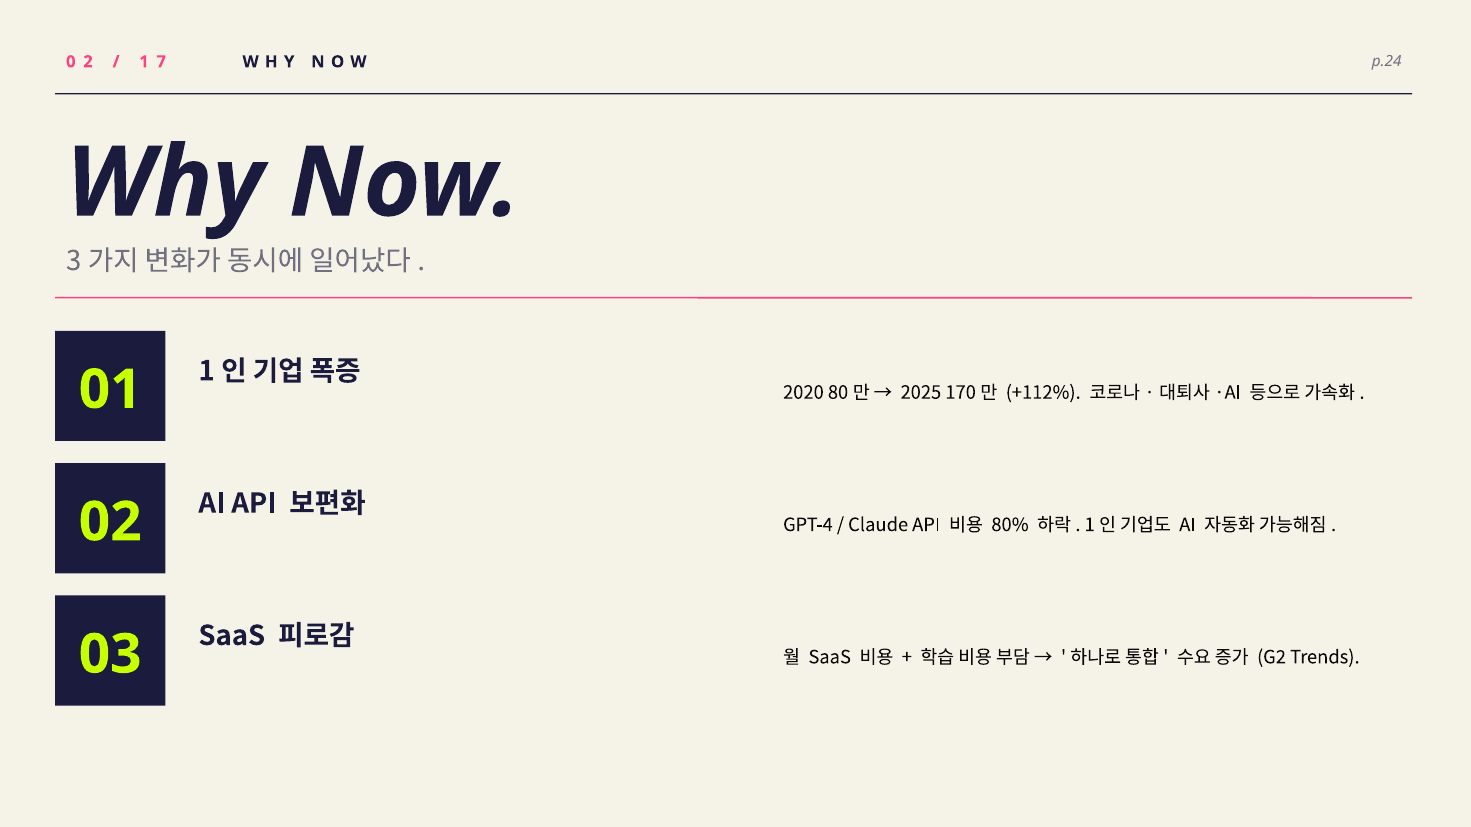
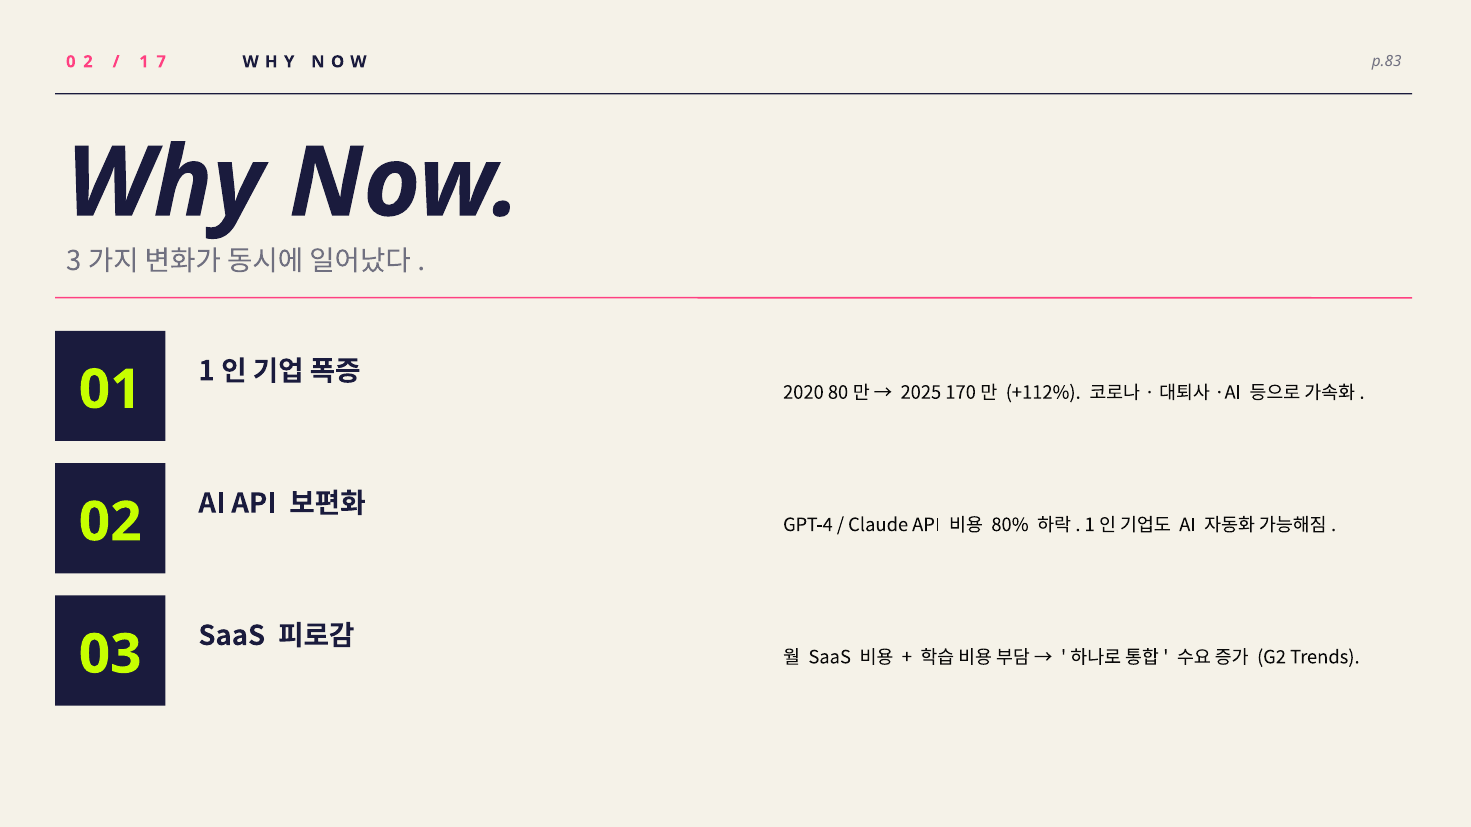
p.24: p.24 -> p.83
